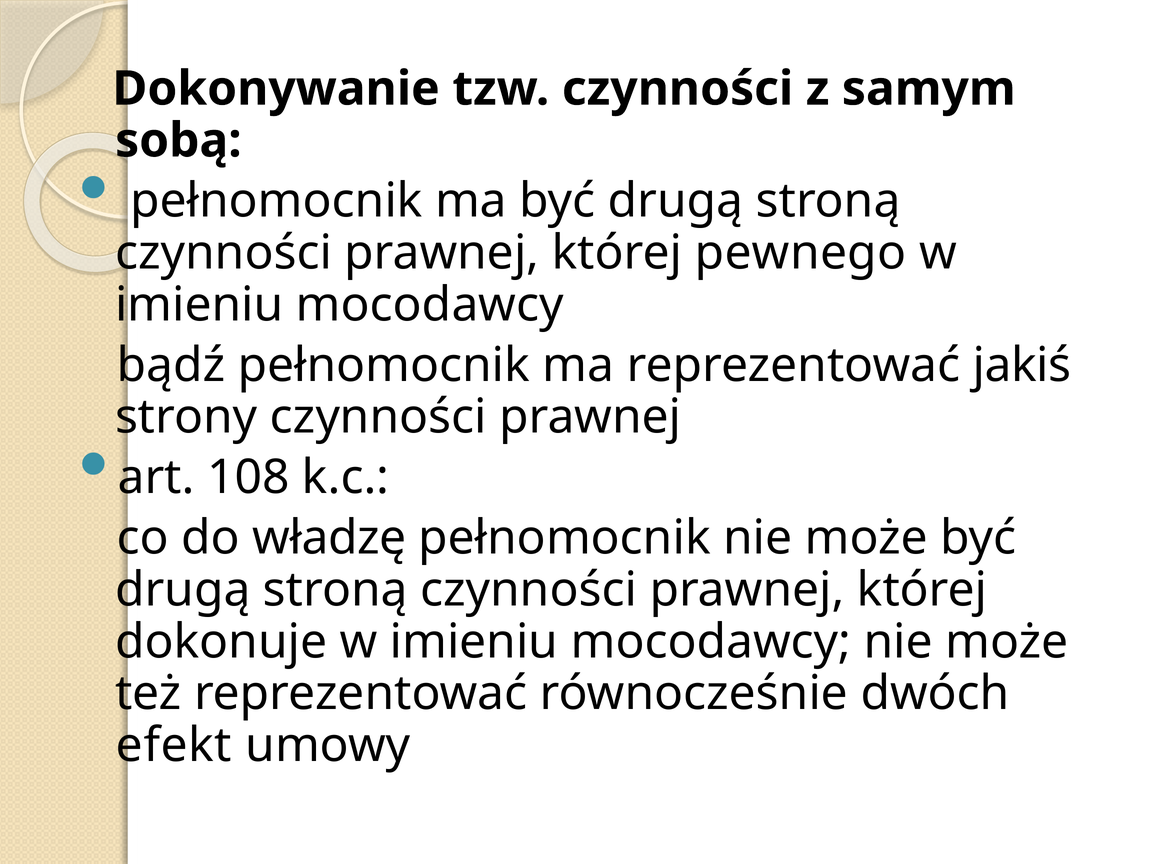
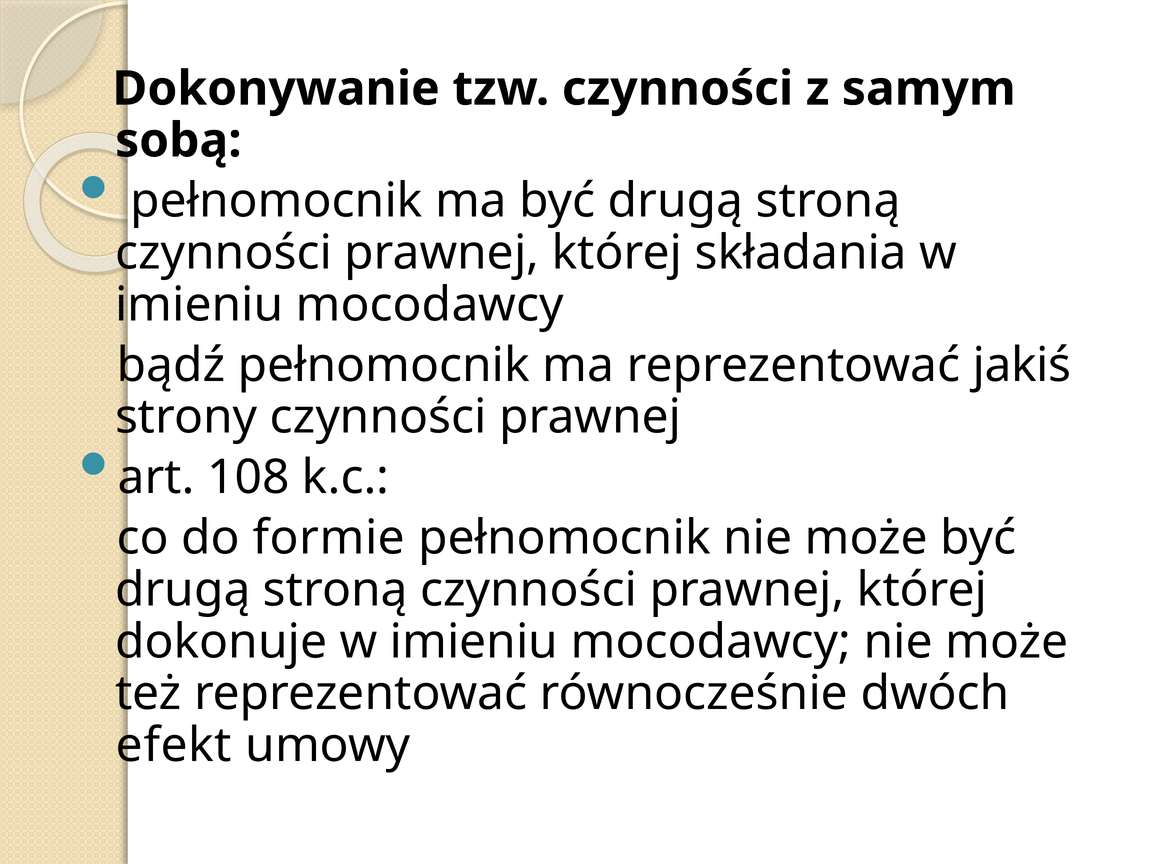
pewnego: pewnego -> składania
władzę: władzę -> formie
